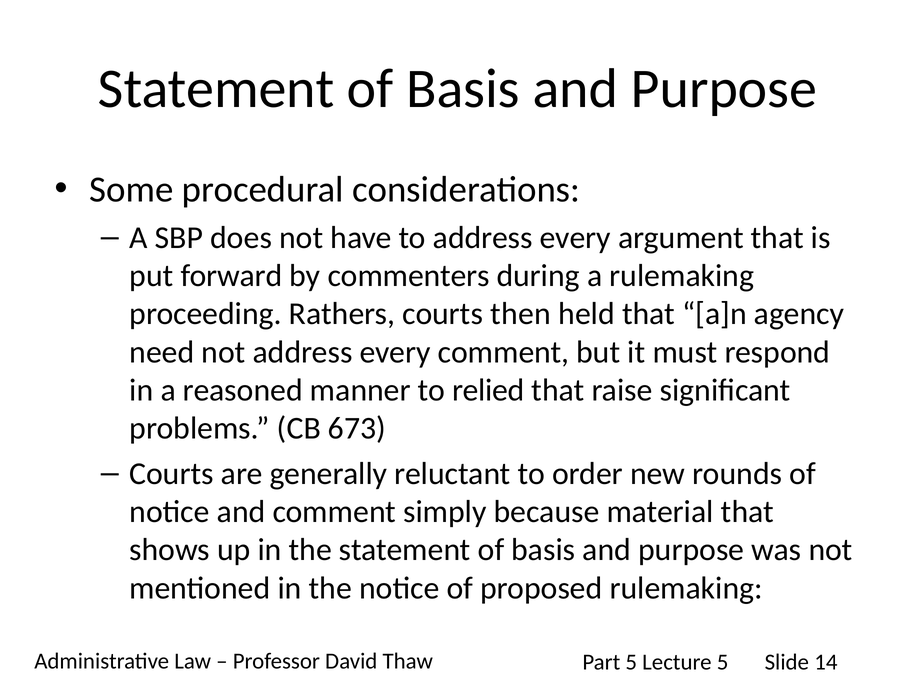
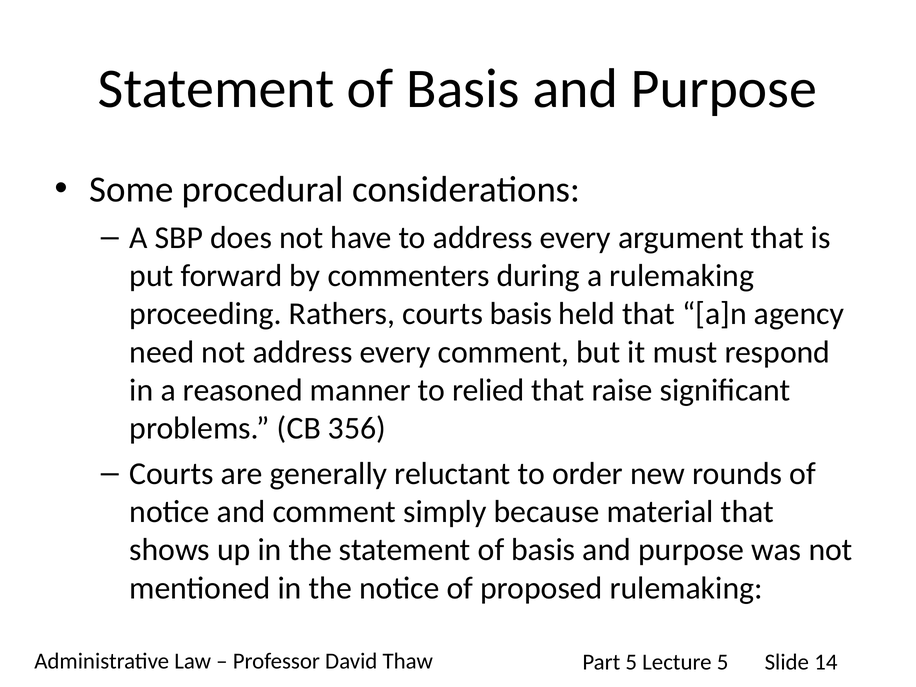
courts then: then -> basis
673: 673 -> 356
